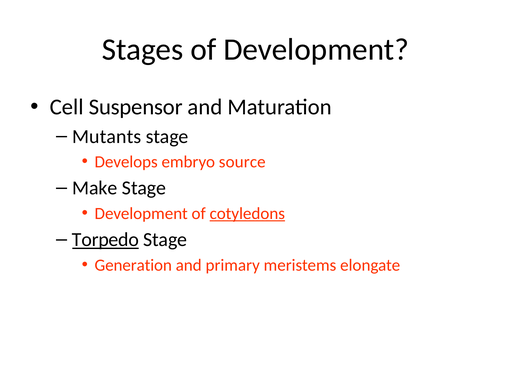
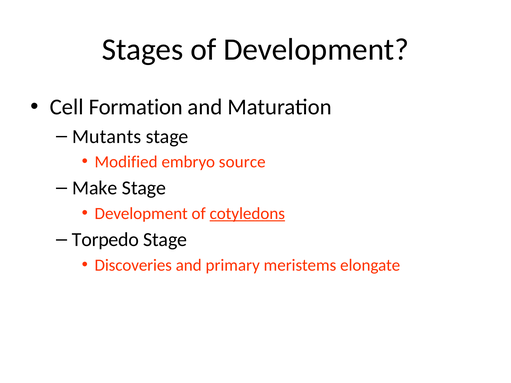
Suspensor: Suspensor -> Formation
Develops: Develops -> Modified
Torpedo underline: present -> none
Generation: Generation -> Discoveries
